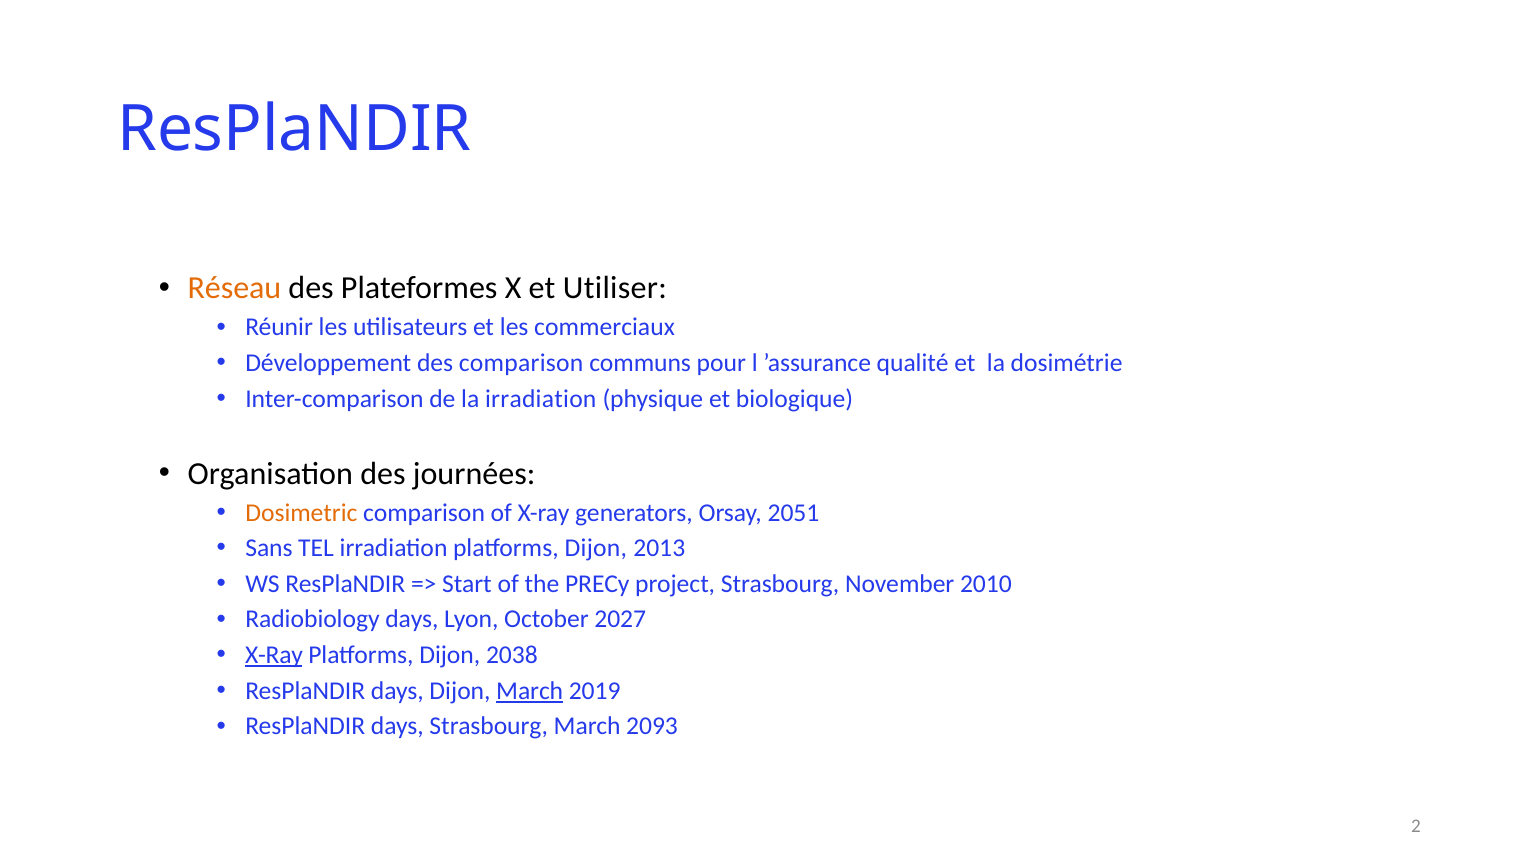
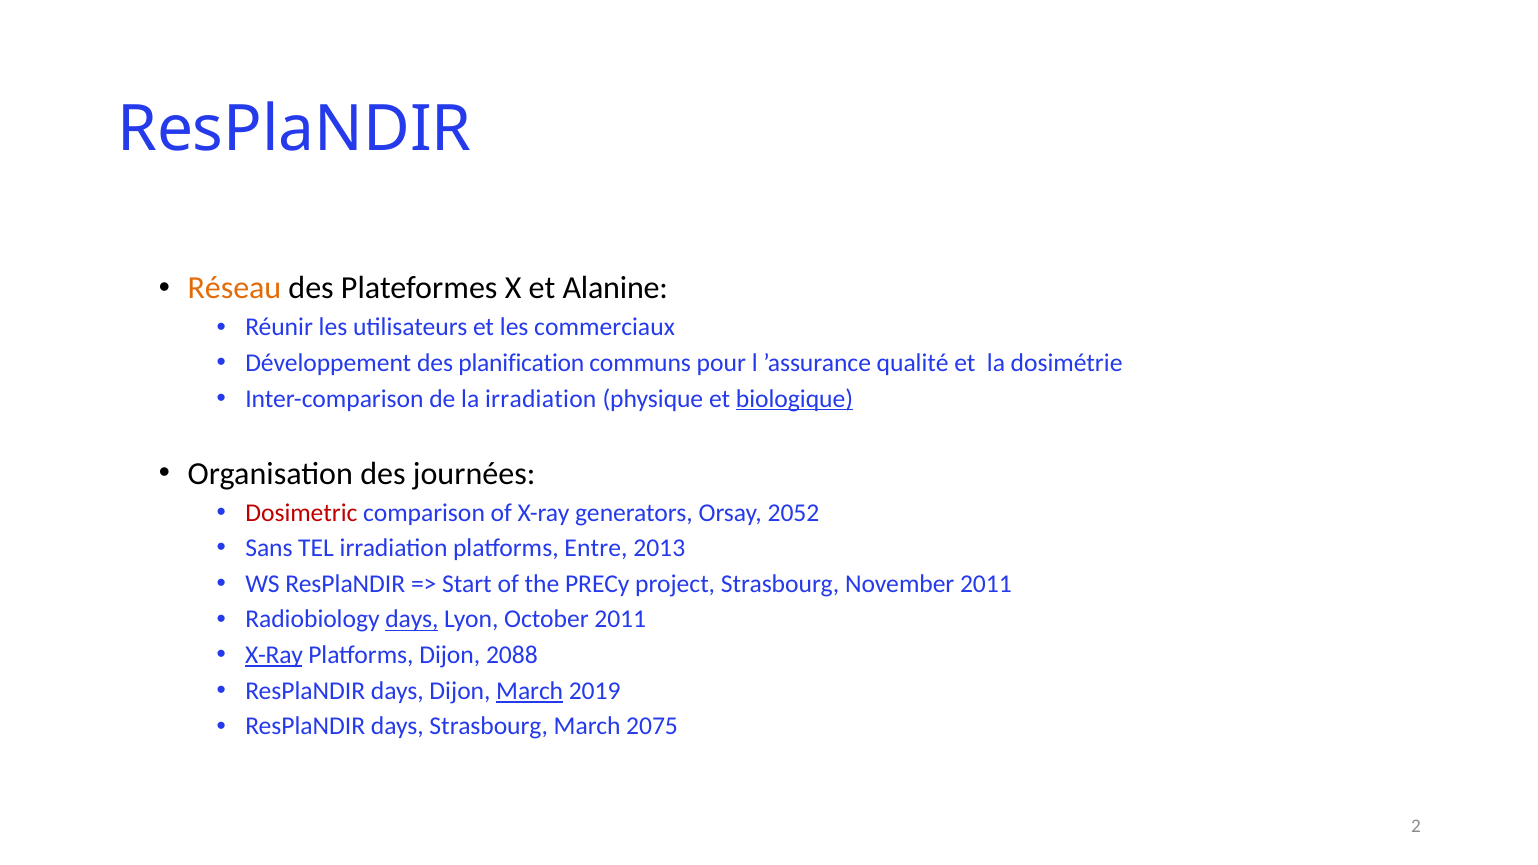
Utiliser: Utiliser -> Alanine
des comparison: comparison -> planification
biologique underline: none -> present
Dosimetric colour: orange -> red
2051: 2051 -> 2052
irradiation platforms Dijon: Dijon -> Entre
November 2010: 2010 -> 2011
days at (412, 620) underline: none -> present
October 2027: 2027 -> 2011
2038: 2038 -> 2088
2093: 2093 -> 2075
